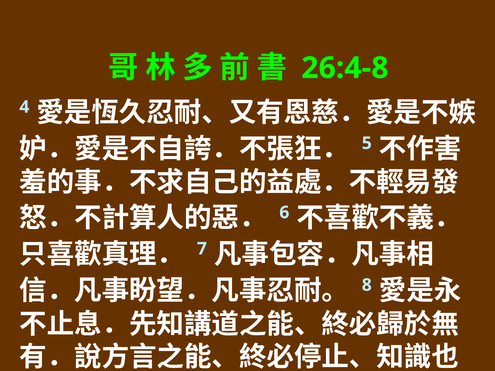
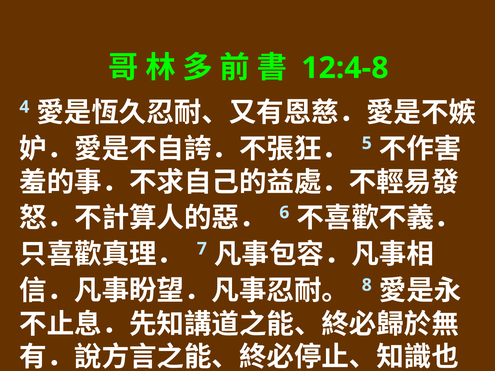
26:4-8: 26:4-8 -> 12:4-8
